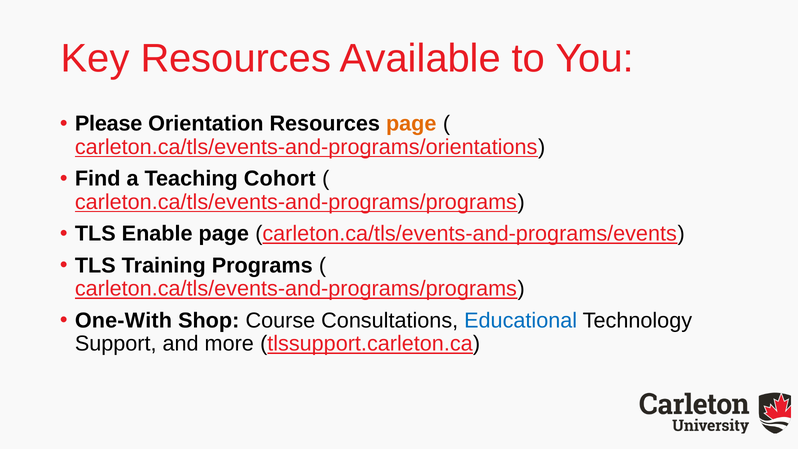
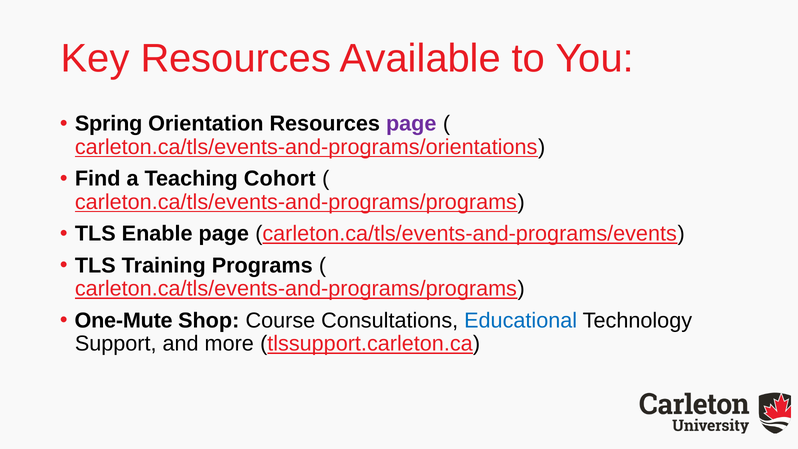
Please: Please -> Spring
page at (411, 124) colour: orange -> purple
One-With: One-With -> One-Mute
